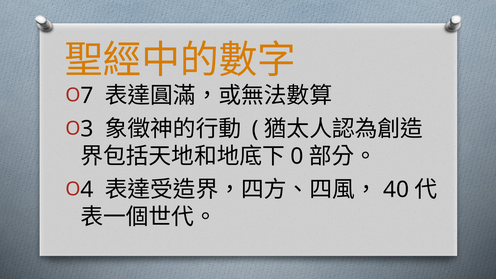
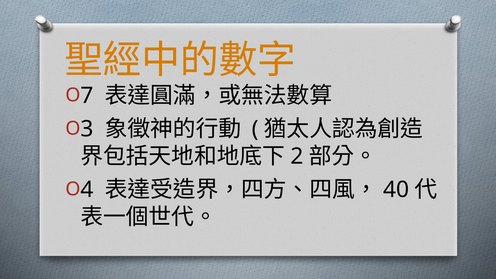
0: 0 -> 2
